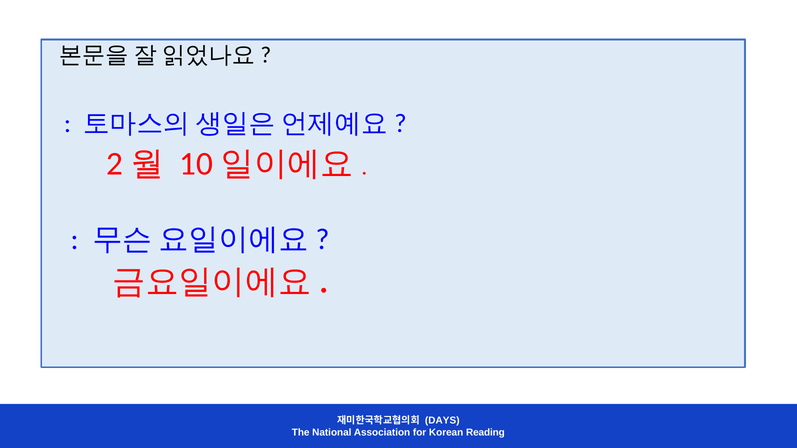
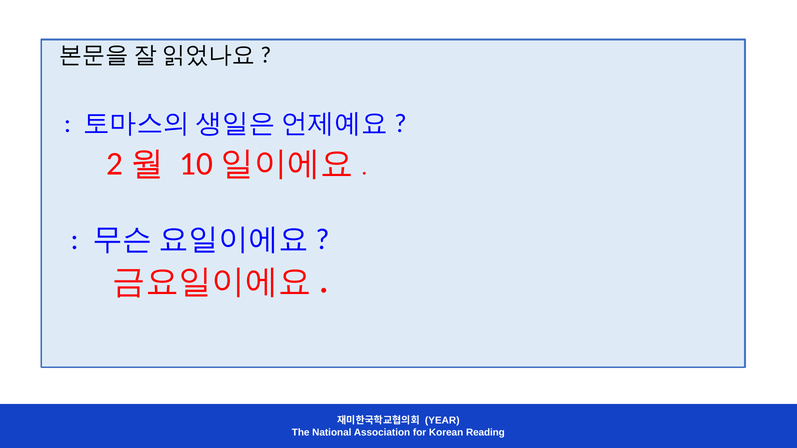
DAYS: DAYS -> YEAR
